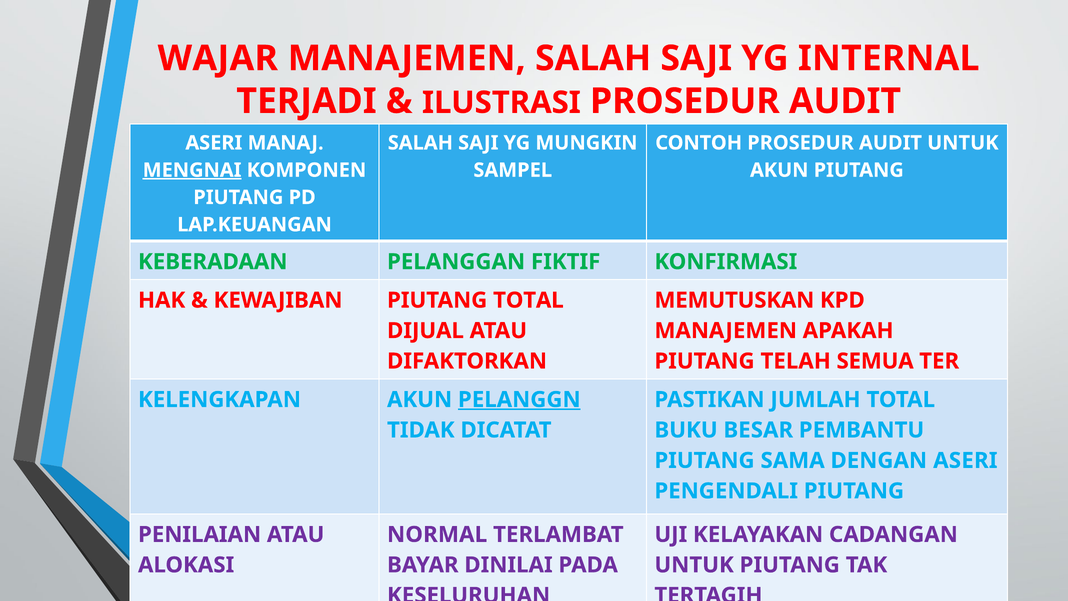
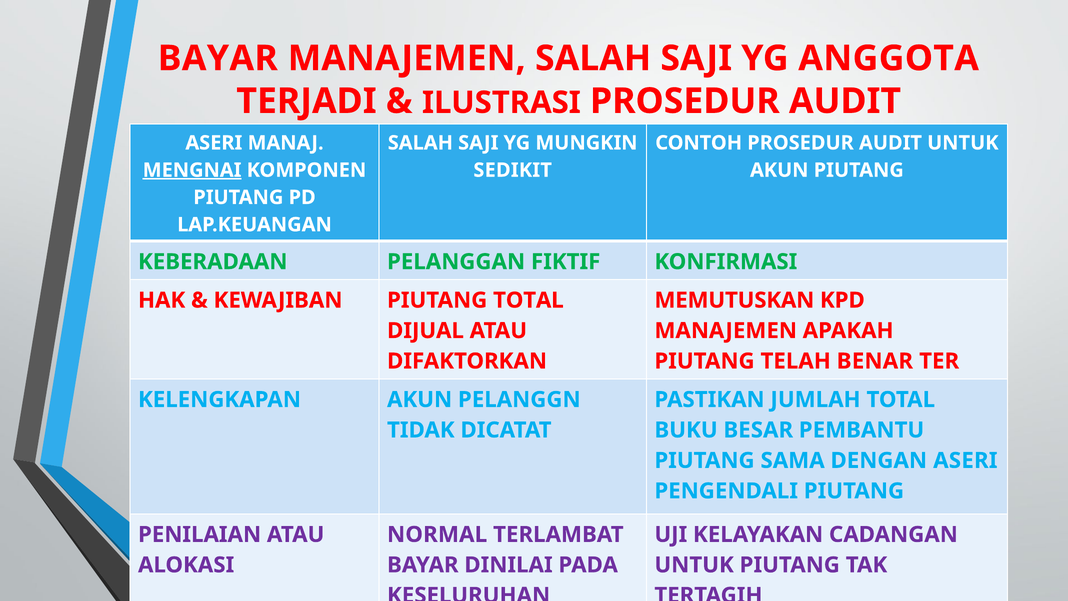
WAJAR at (218, 58): WAJAR -> BAYAR
INTERNAL: INTERNAL -> ANGGOTA
SAMPEL: SAMPEL -> SEDIKIT
SEMUA: SEMUA -> BENAR
PELANGGN underline: present -> none
